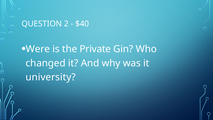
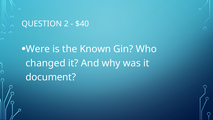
Private: Private -> Known
university: university -> document
